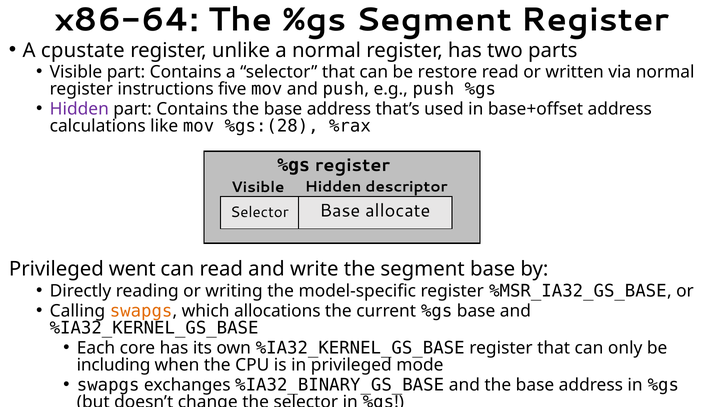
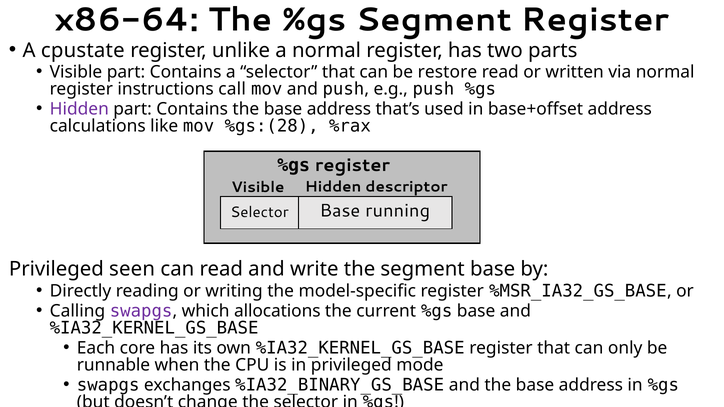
five: five -> call
allocate: allocate -> running
went: went -> seen
swapgs at (141, 311) colour: orange -> purple
including: including -> runnable
